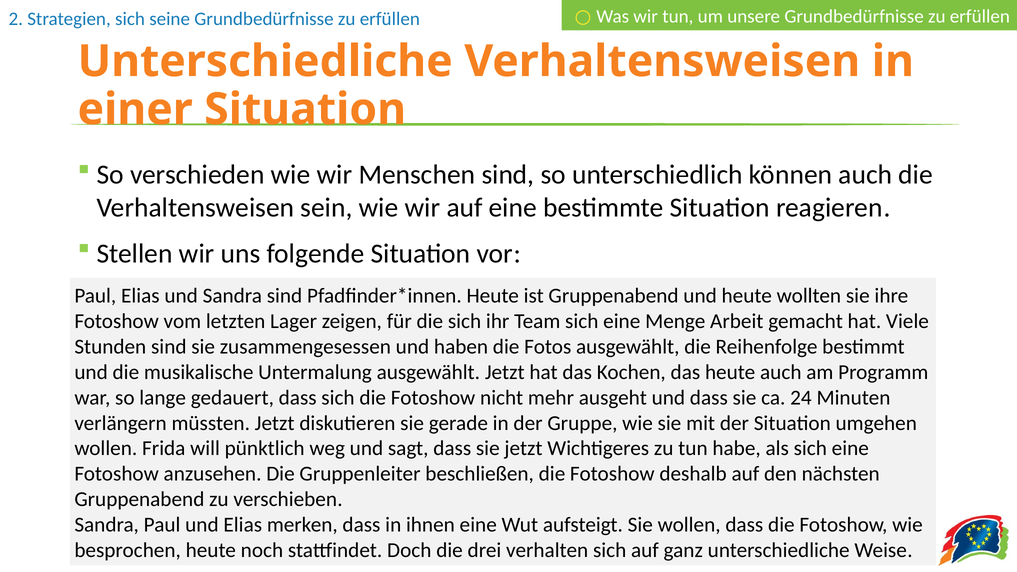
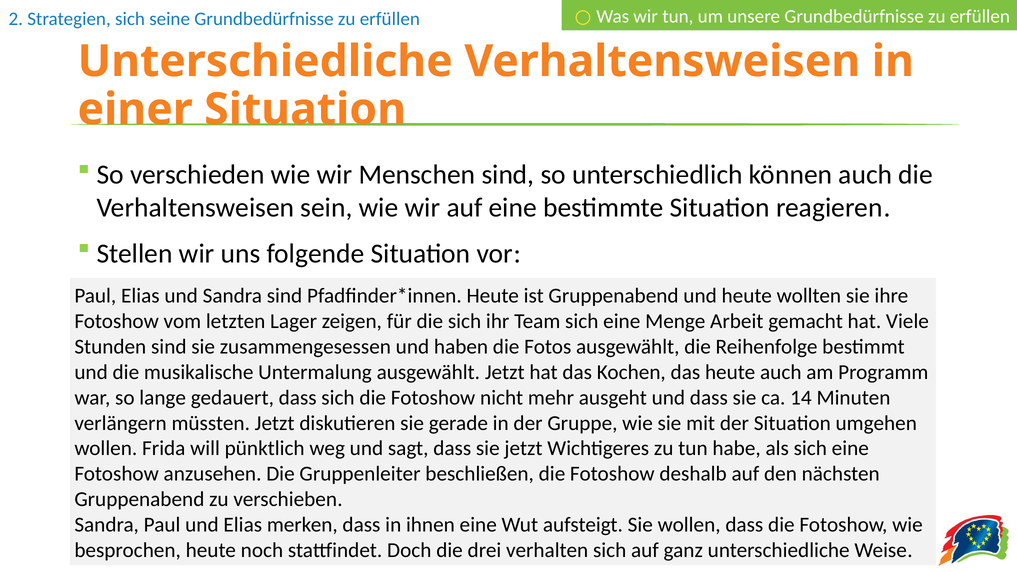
24: 24 -> 14
